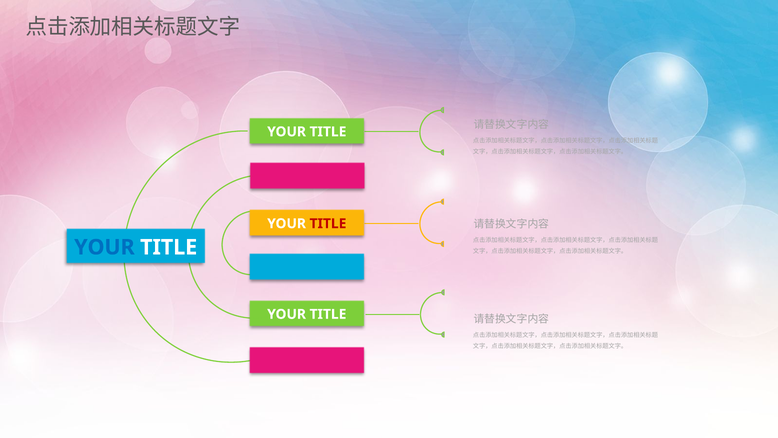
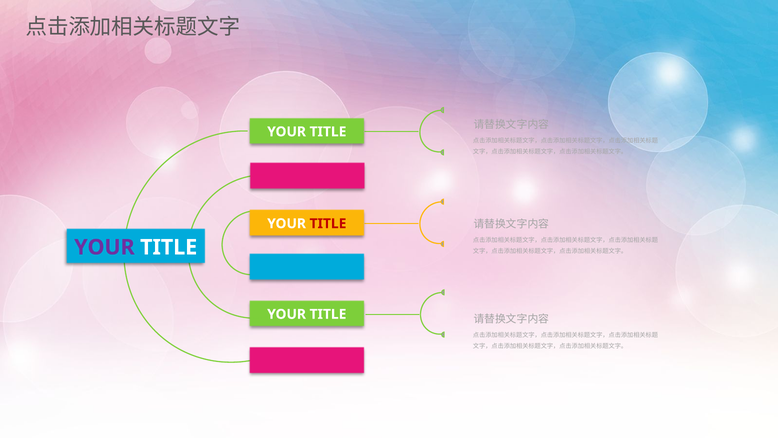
YOUR at (104, 247) colour: blue -> purple
